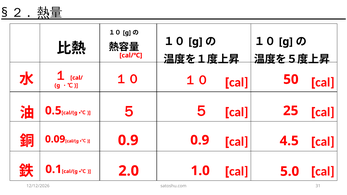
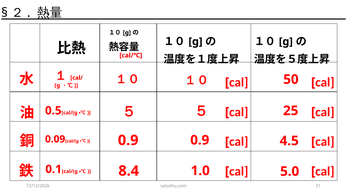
2.0: 2.0 -> 8.4
